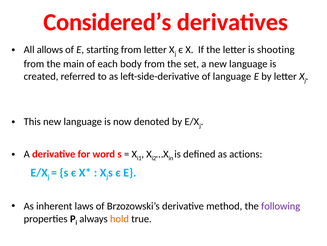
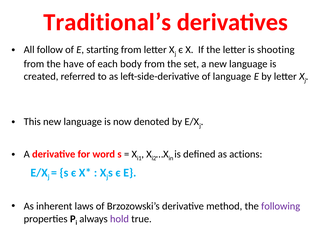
Considered’s: Considered’s -> Traditional’s
allows: allows -> follow
main: main -> have
hold colour: orange -> purple
